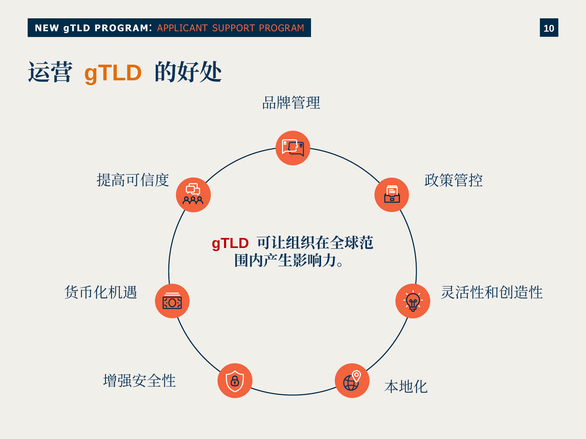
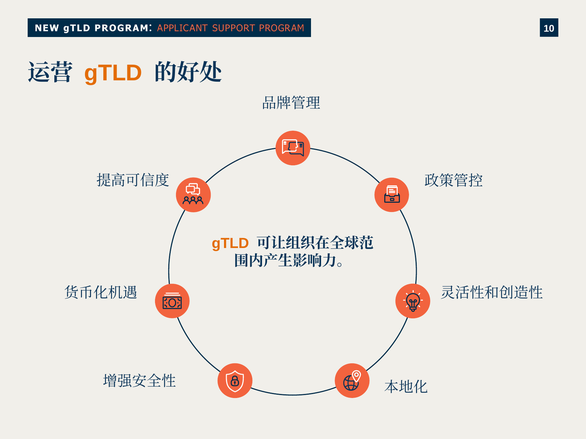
gTLD at (230, 244) colour: red -> orange
